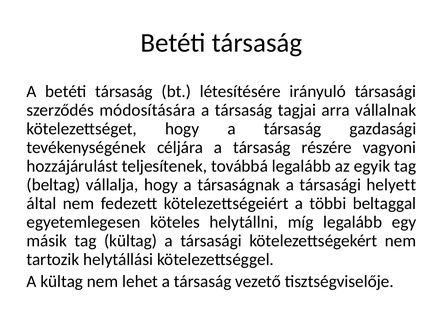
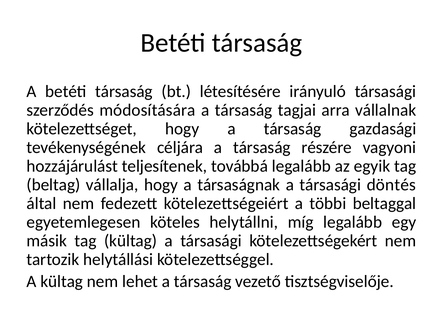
helyett: helyett -> döntés
